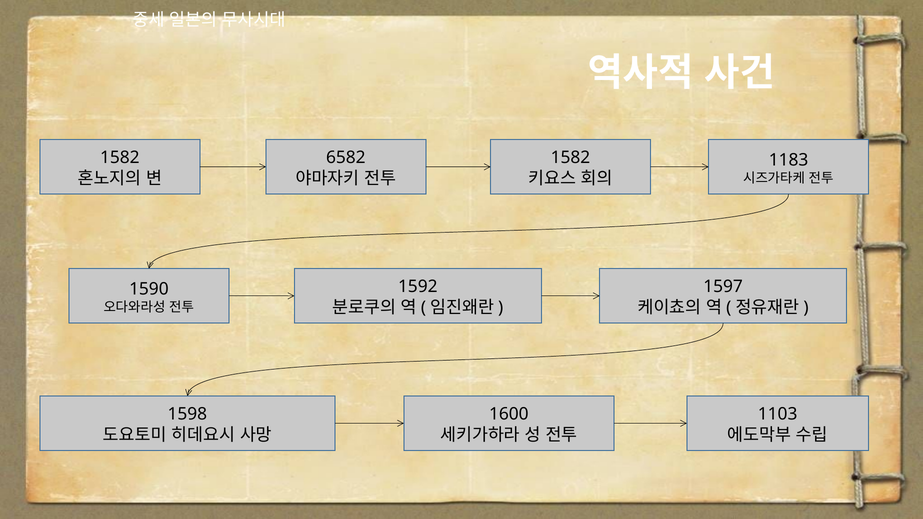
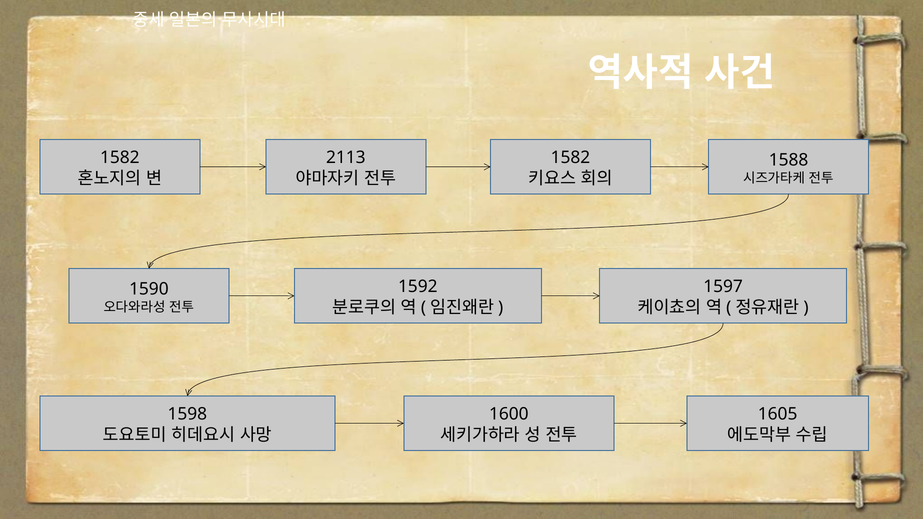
6582: 6582 -> 2113
1183: 1183 -> 1588
1103: 1103 -> 1605
